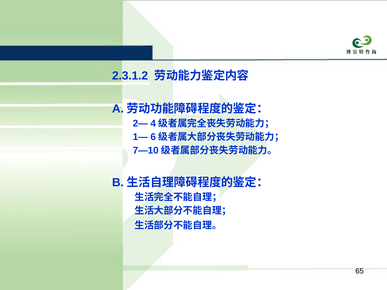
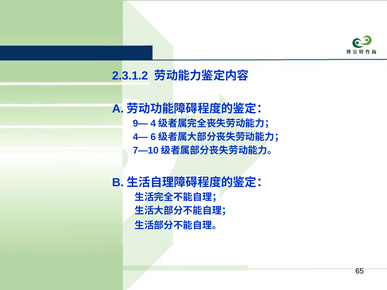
2—: 2— -> 9—
1—: 1— -> 4—
